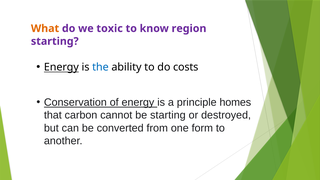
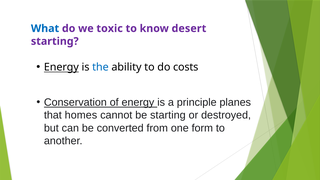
What colour: orange -> blue
region: region -> desert
homes: homes -> planes
carbon: carbon -> homes
